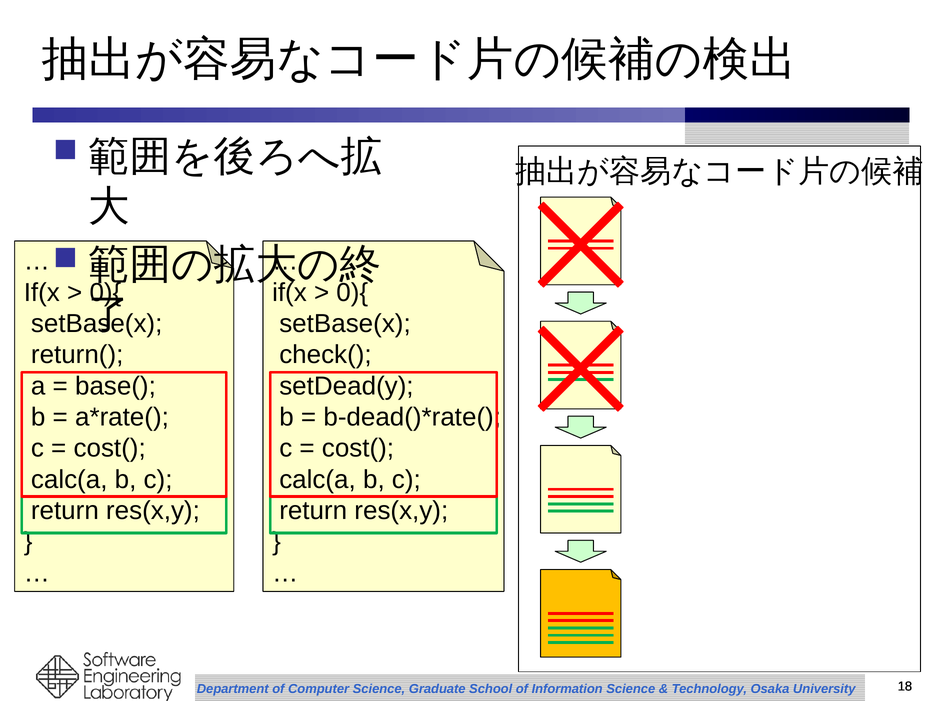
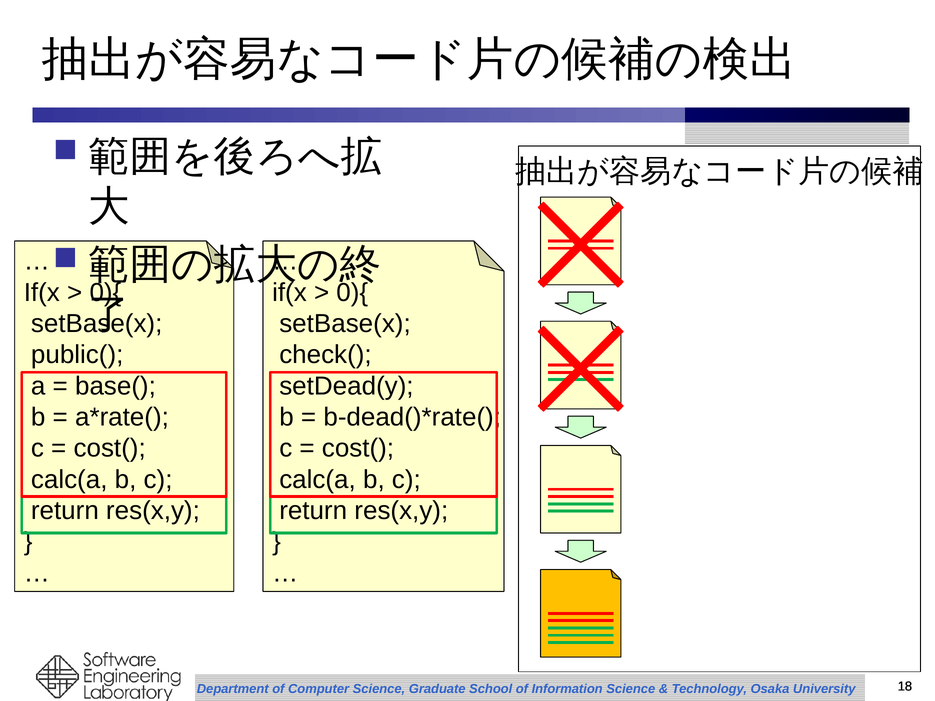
return(: return( -> public(
